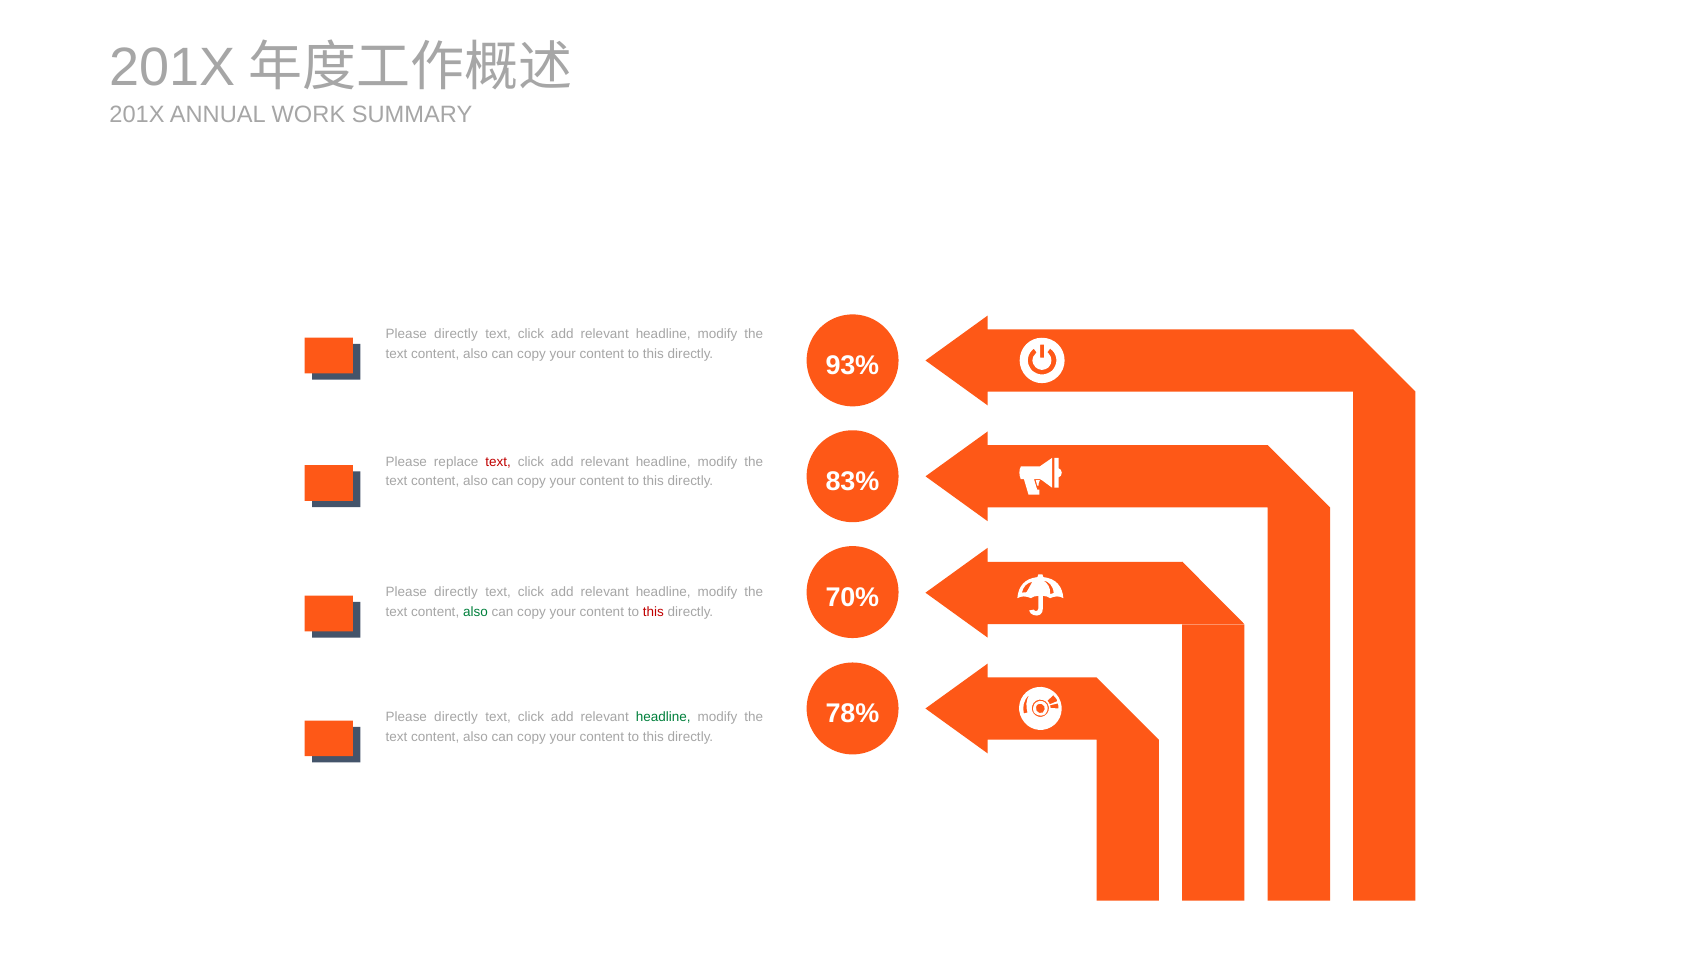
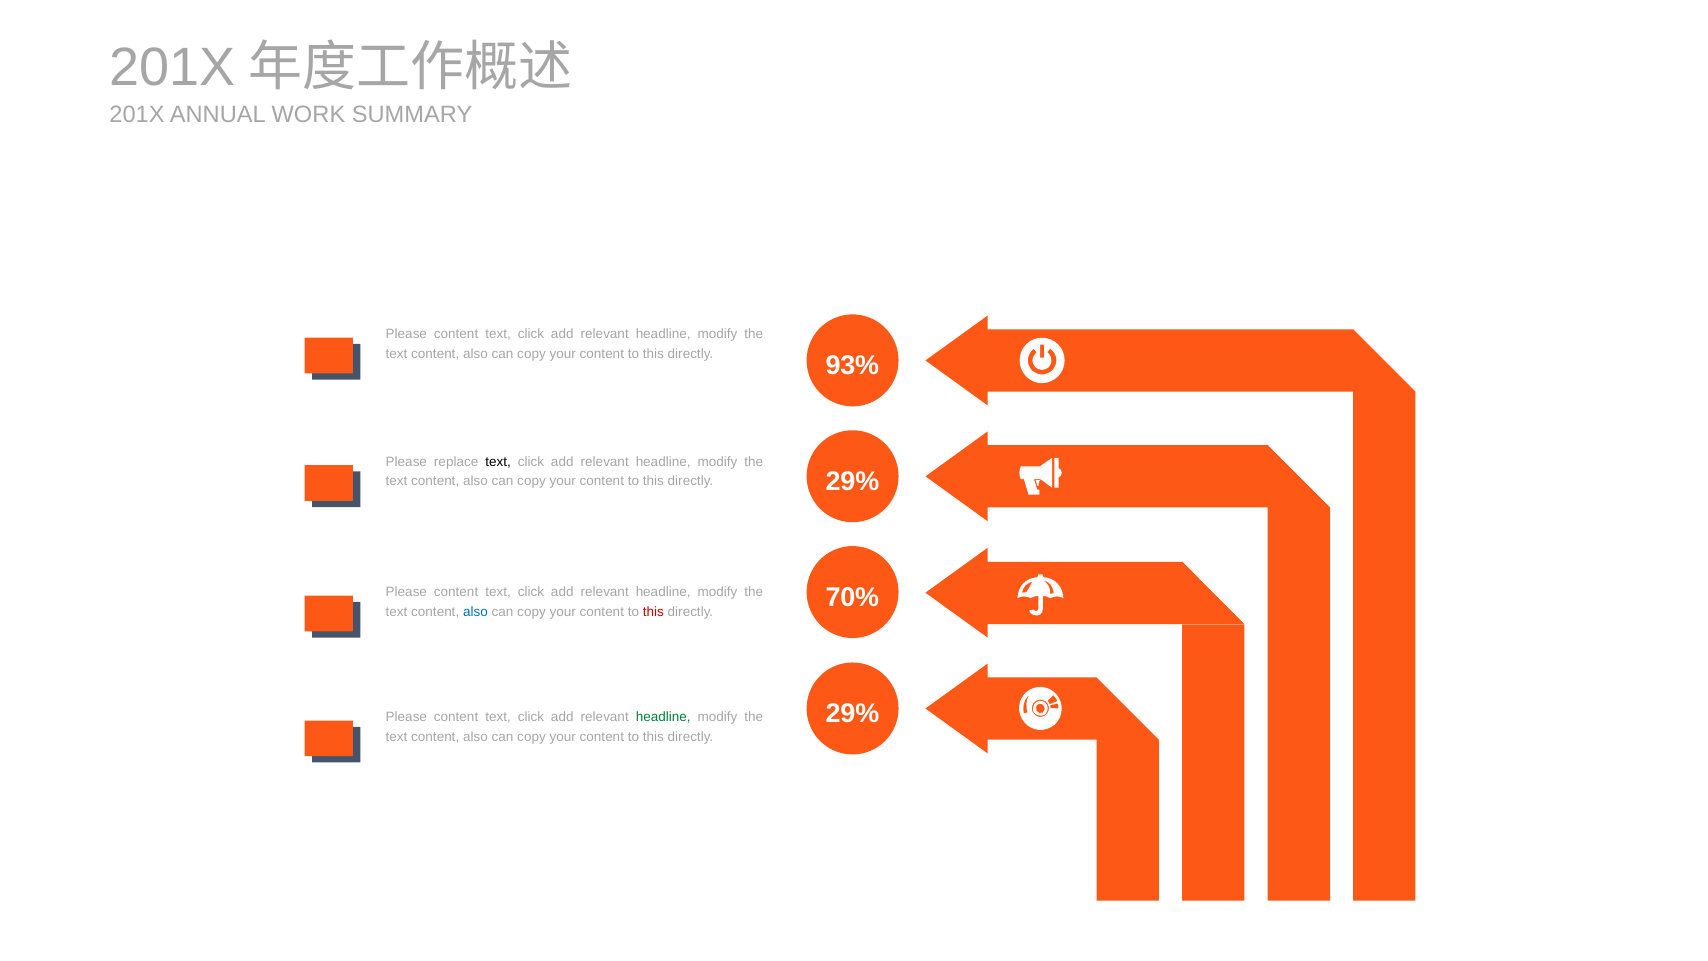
directly at (456, 334): directly -> content
text at (498, 462) colour: red -> black
83% at (852, 481): 83% -> 29%
directly at (456, 592): directly -> content
also at (475, 612) colour: green -> blue
78% at (852, 713): 78% -> 29%
directly at (456, 717): directly -> content
